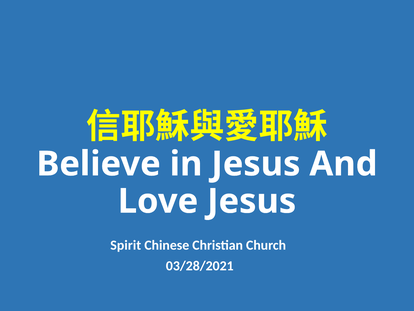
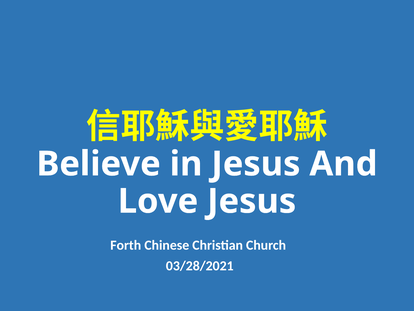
Spirit: Spirit -> Forth
